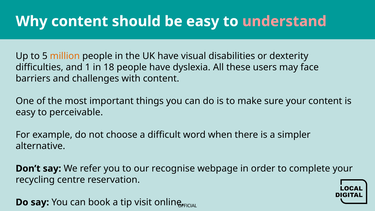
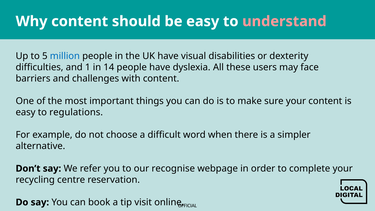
million colour: orange -> blue
18: 18 -> 14
perceivable: perceivable -> regulations
